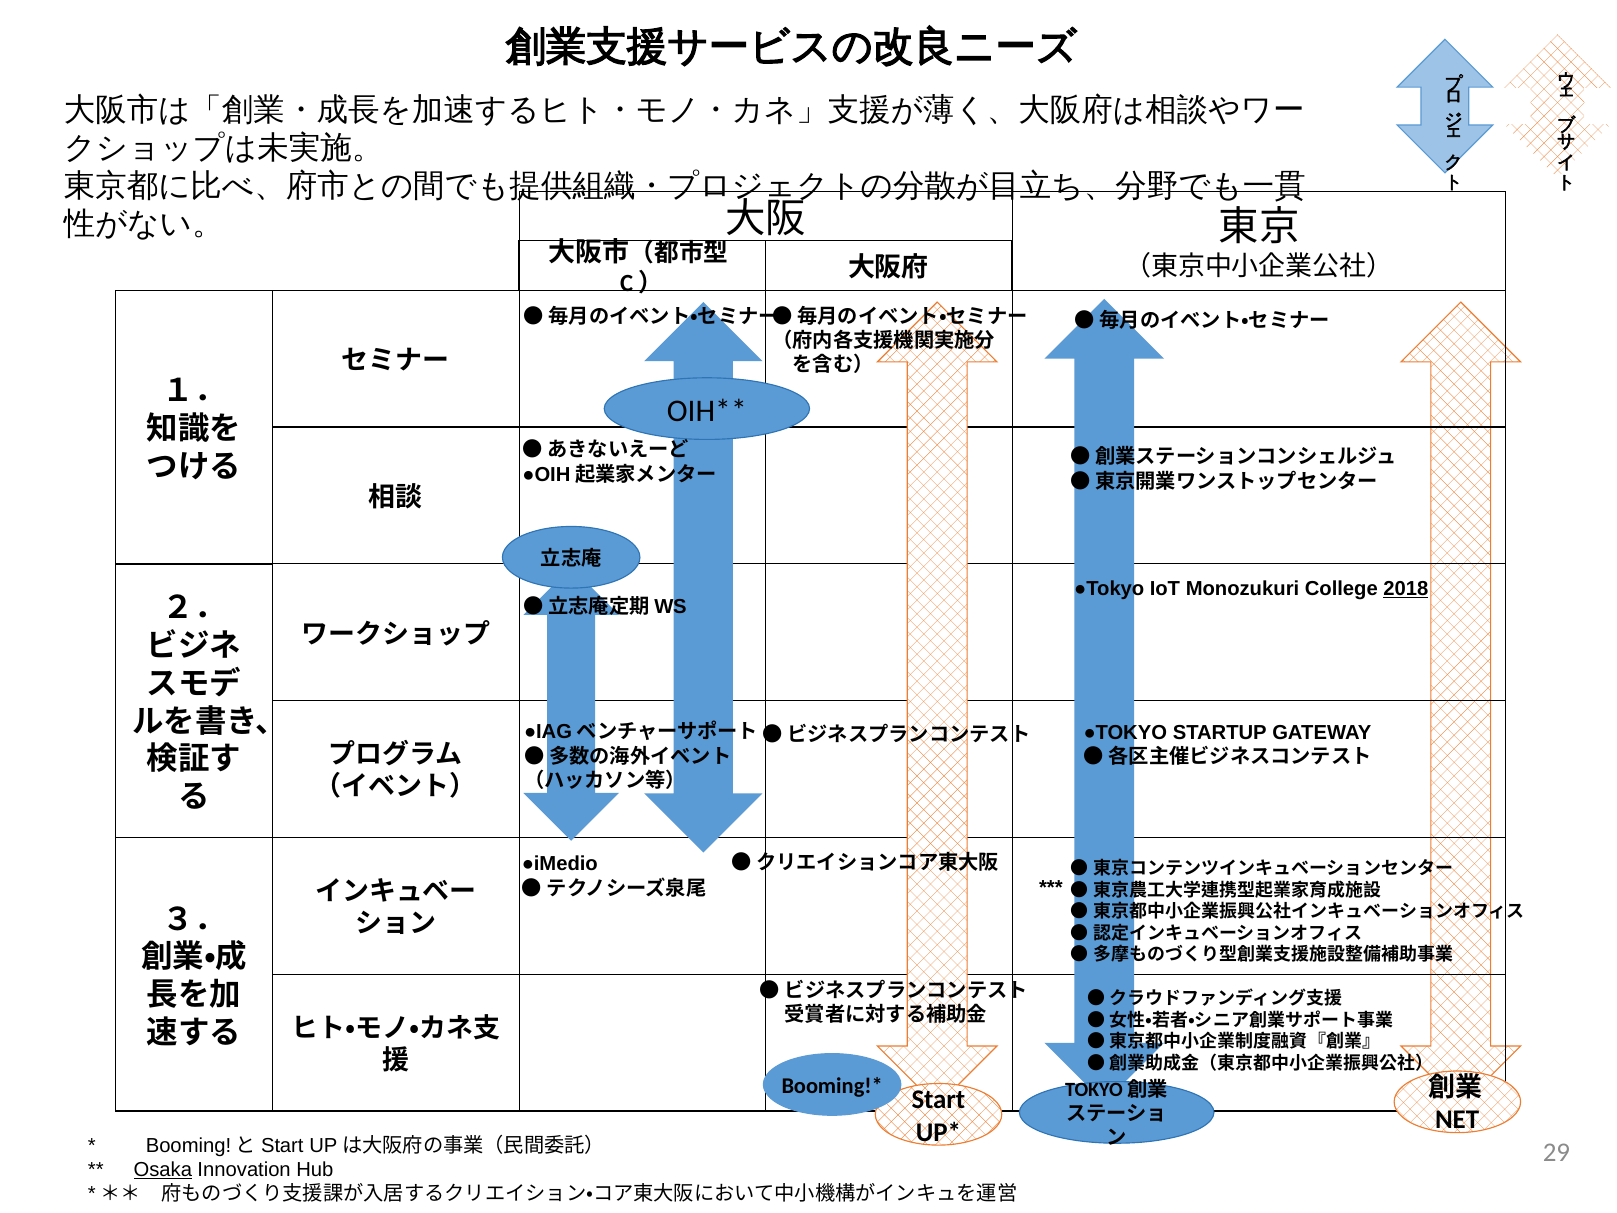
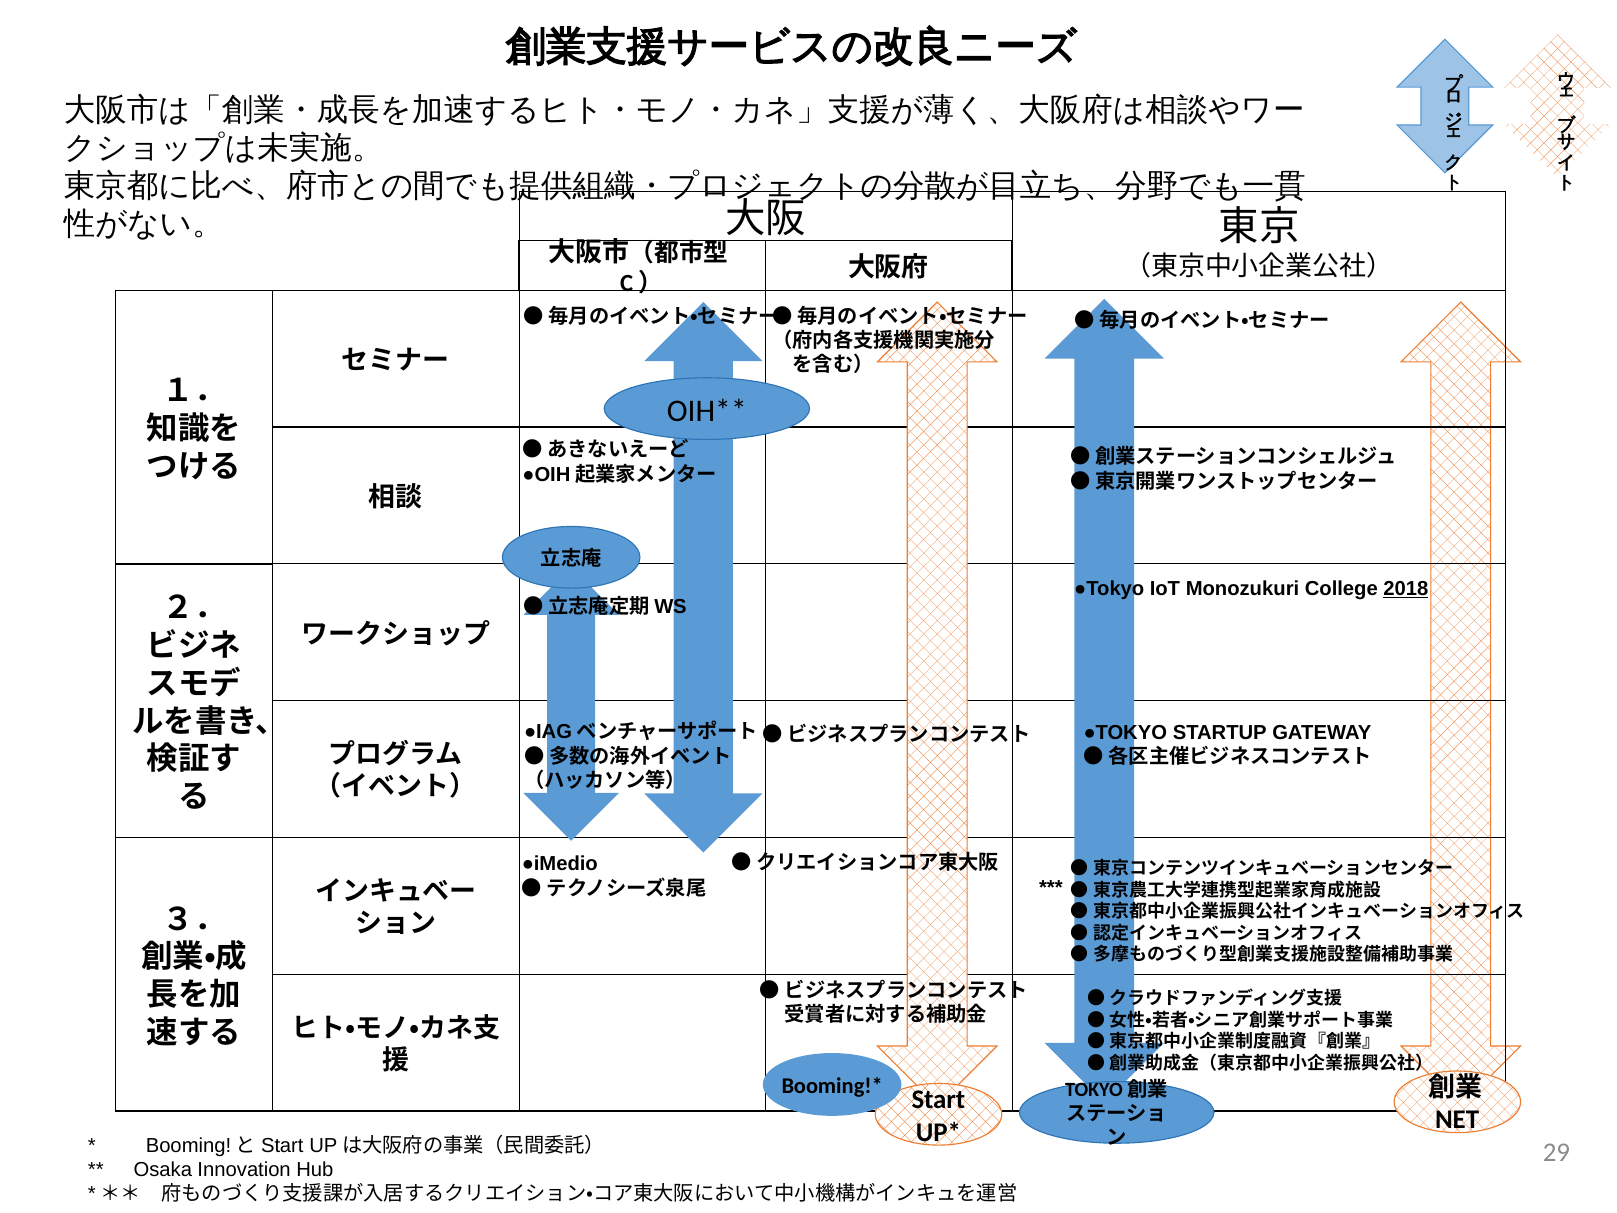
Osaka underline: present -> none
